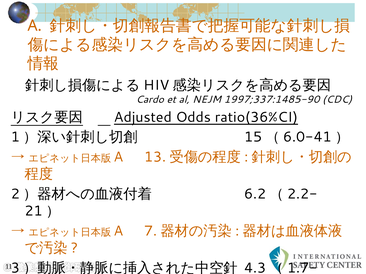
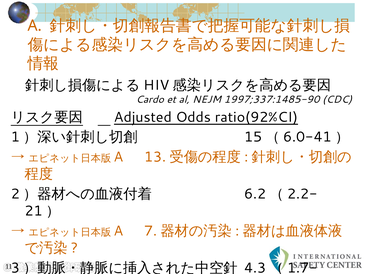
ratio(36%CI: ratio(36%CI -> ratio(92%CI
